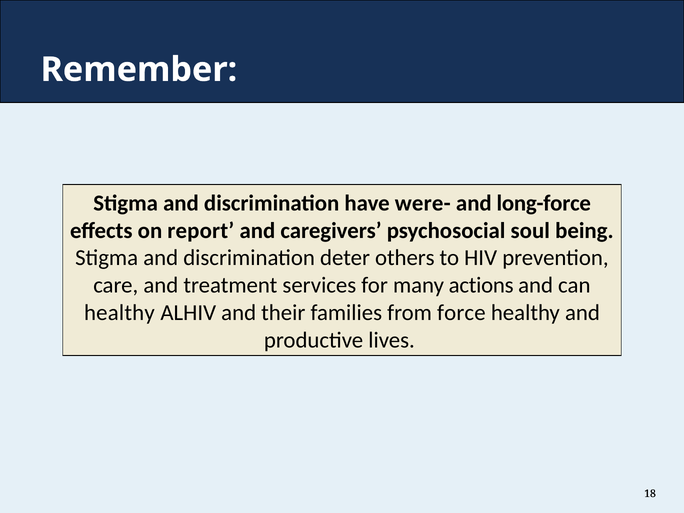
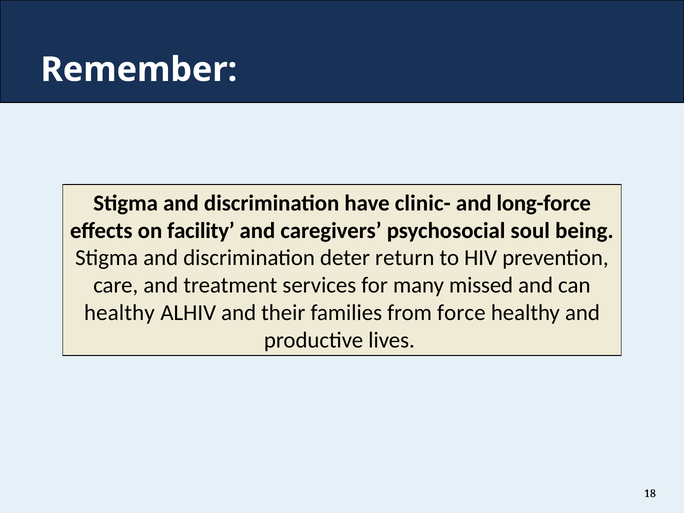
were-: were- -> clinic-
report: report -> facility
others: others -> return
actions: actions -> missed
